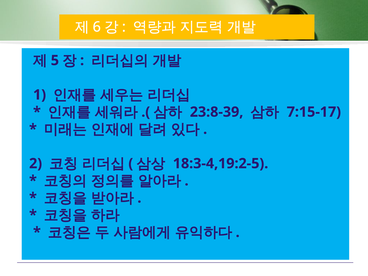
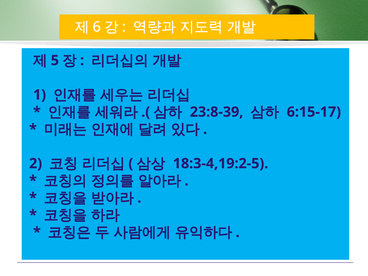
7:15-17: 7:15-17 -> 6:15-17
